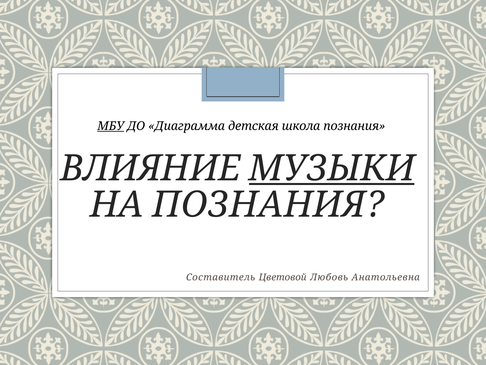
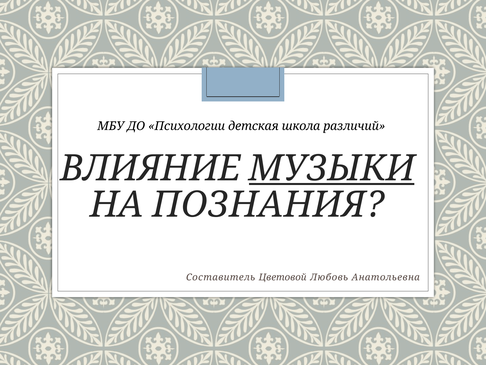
МБУ underline: present -> none
Диаграмма: Диаграмма -> Психологии
школа познания: познания -> различий
